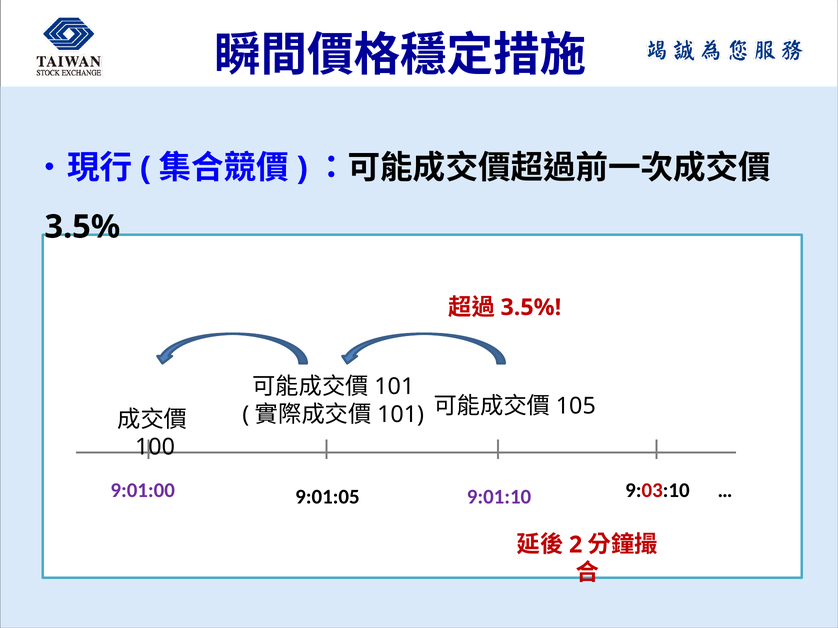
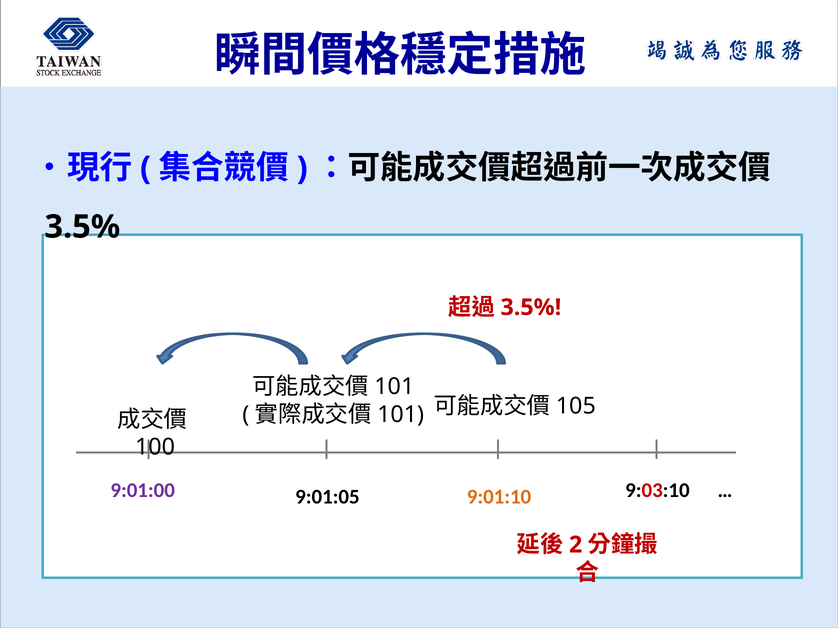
9:01:10 colour: purple -> orange
